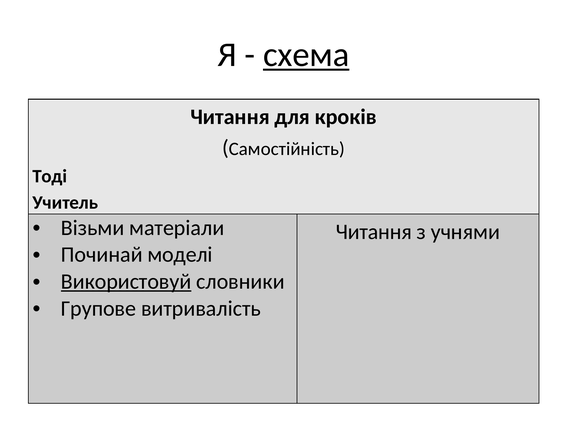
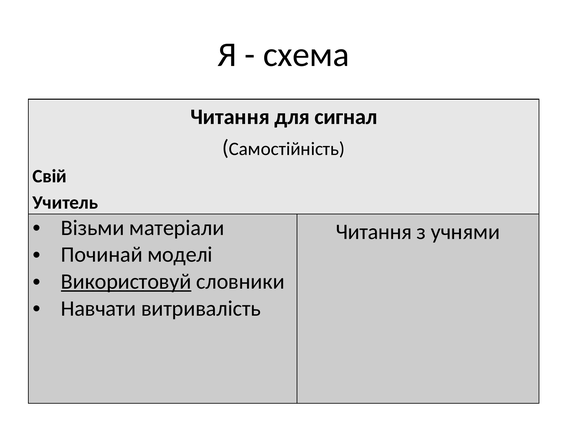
схема underline: present -> none
кроків: кроків -> сигнал
Тоді: Тоді -> Свій
Групове: Групове -> Навчати
